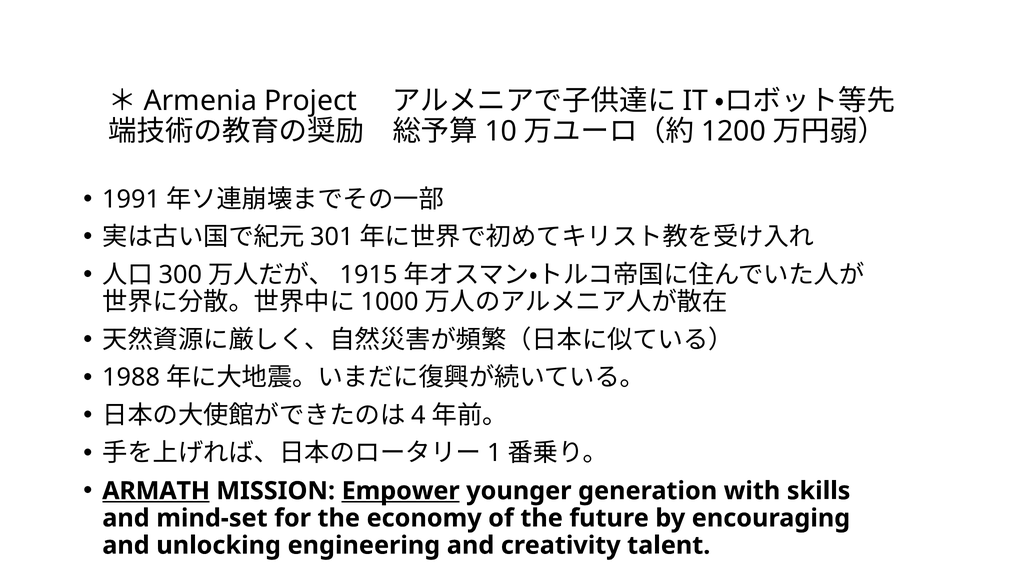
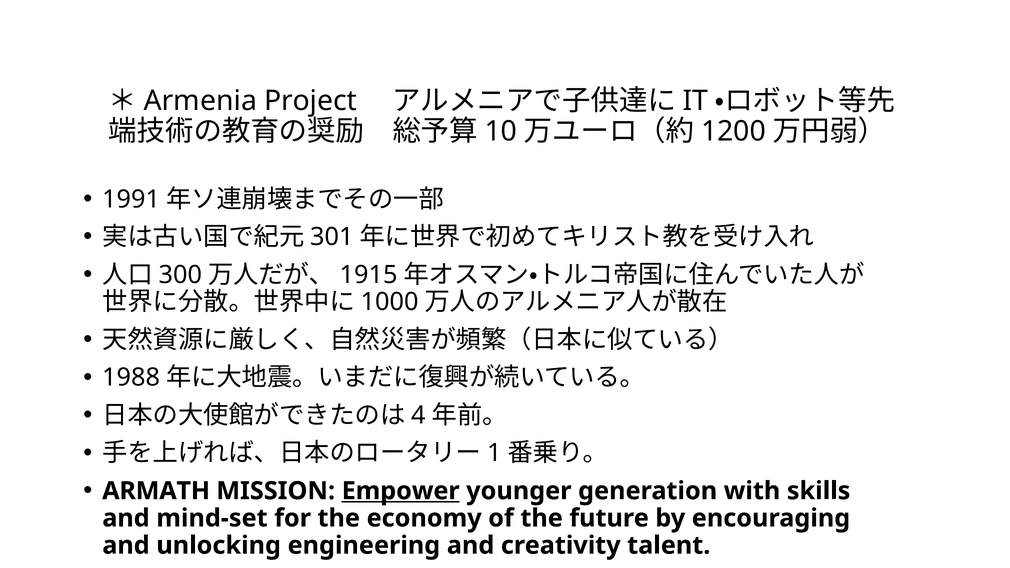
ARMATH underline: present -> none
